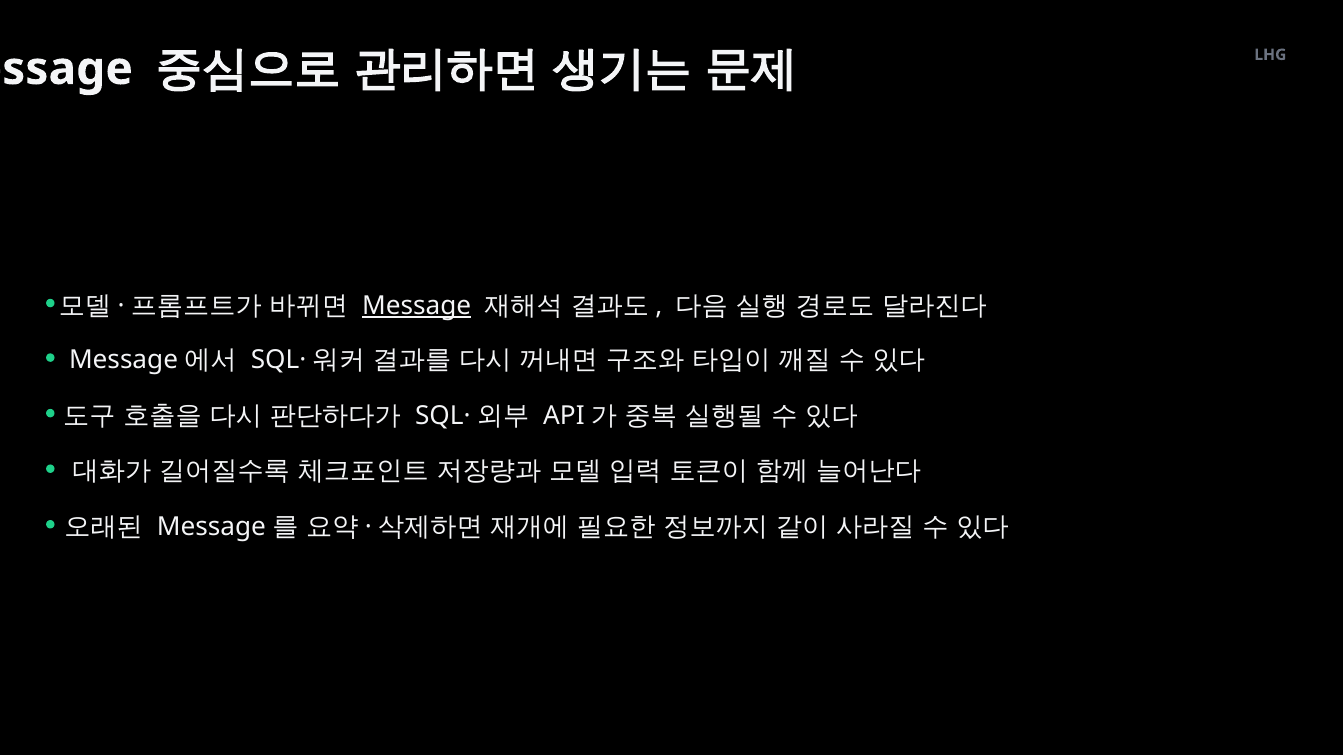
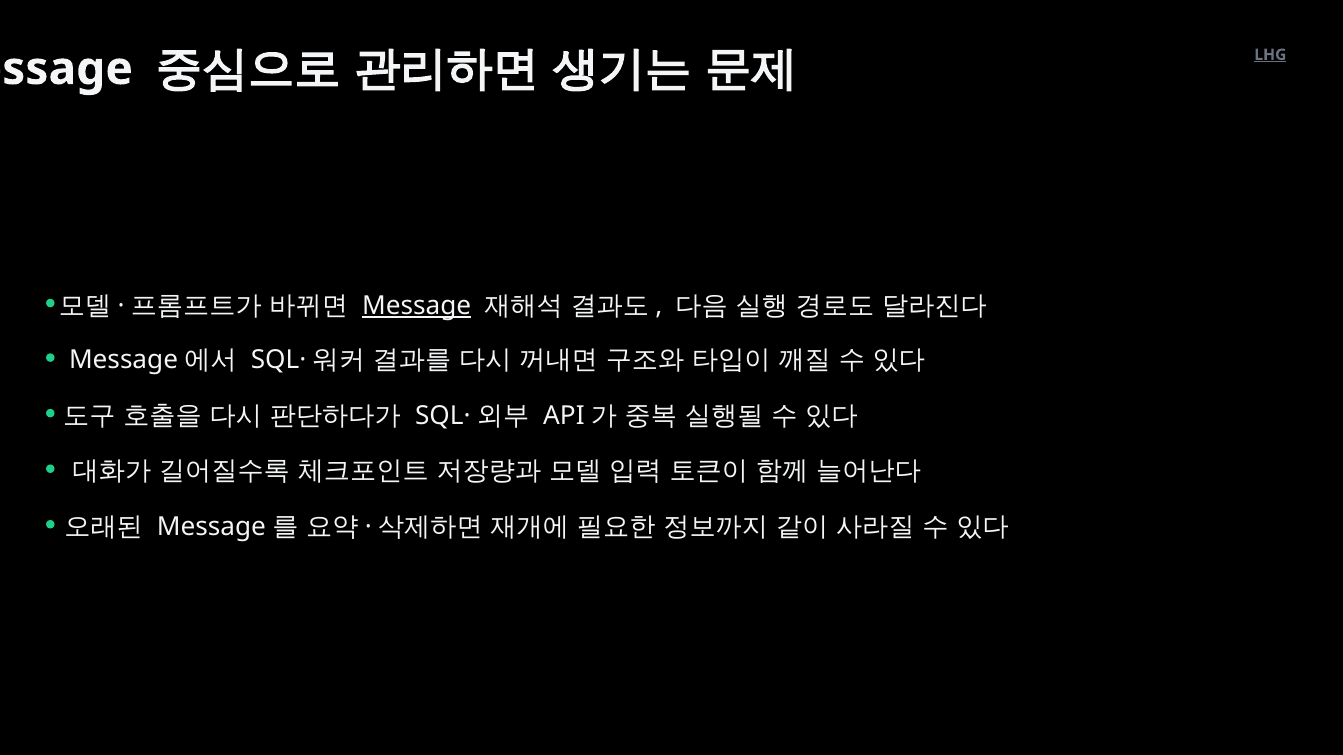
LHG underline: none -> present
